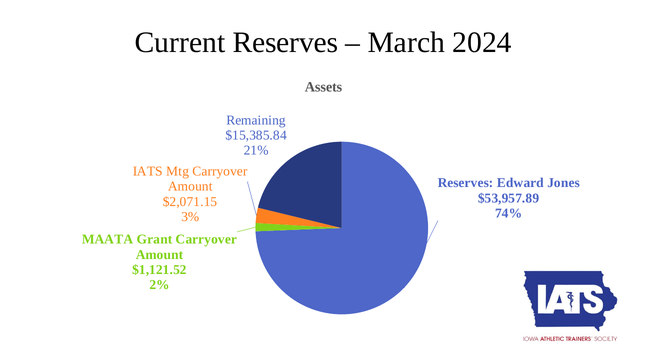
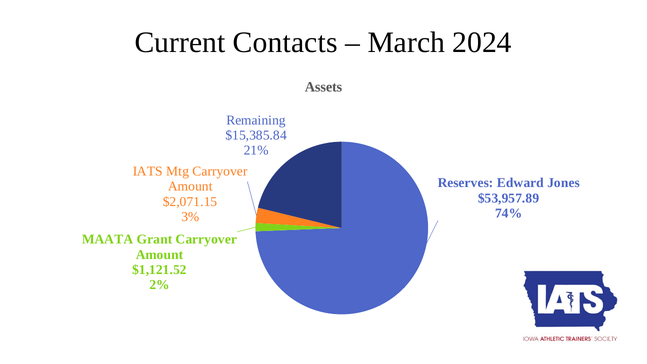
Current Reserves: Reserves -> Contacts
